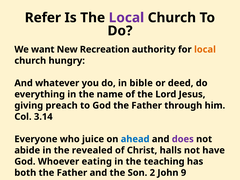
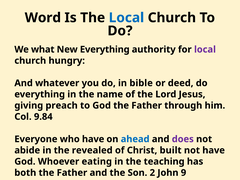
Refer: Refer -> Word
Local at (126, 18) colour: purple -> blue
want: want -> what
New Recreation: Recreation -> Everything
local at (205, 49) colour: orange -> purple
3.14: 3.14 -> 9.84
who juice: juice -> have
halls: halls -> built
